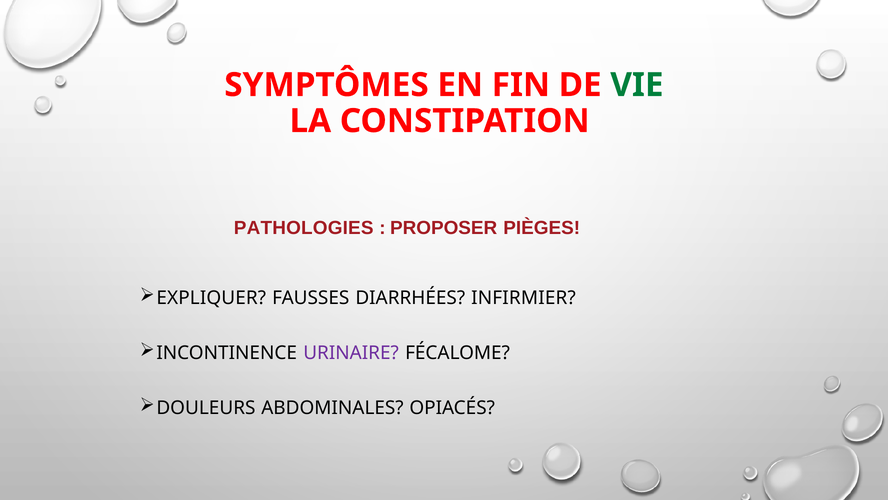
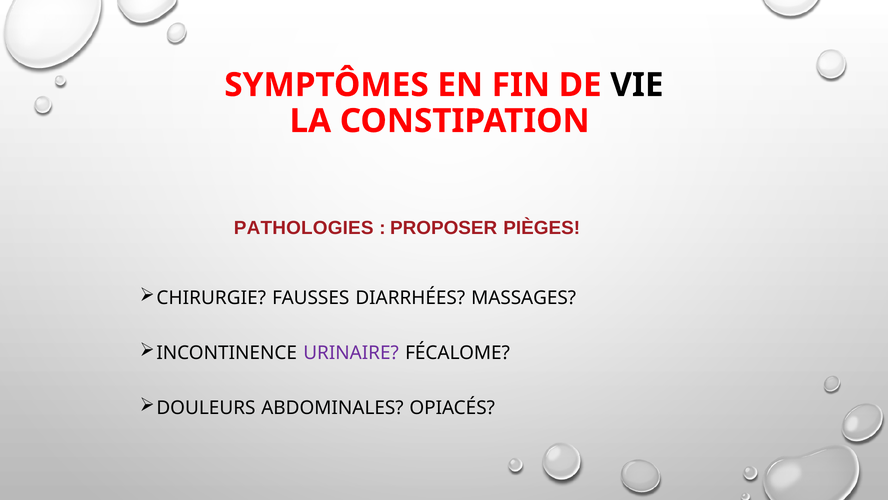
VIE colour: green -> black
EXPLIQUER: EXPLIQUER -> CHIRURGIE
INFIRMIER: INFIRMIER -> MASSAGES
